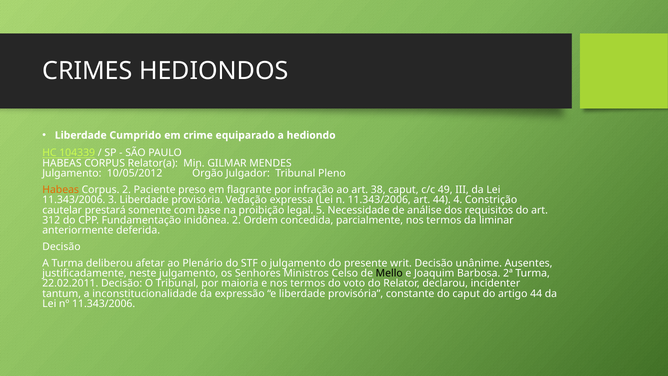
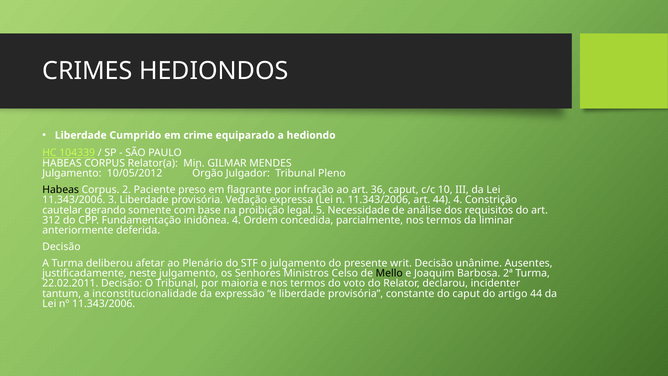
Habeas at (61, 190) colour: orange -> black
38: 38 -> 36
49: 49 -> 10
prestará: prestará -> gerando
inidônea 2: 2 -> 4
